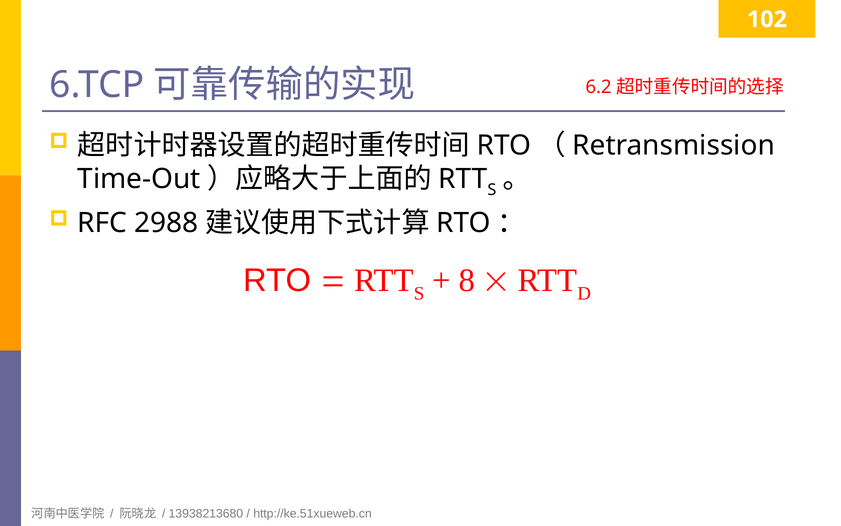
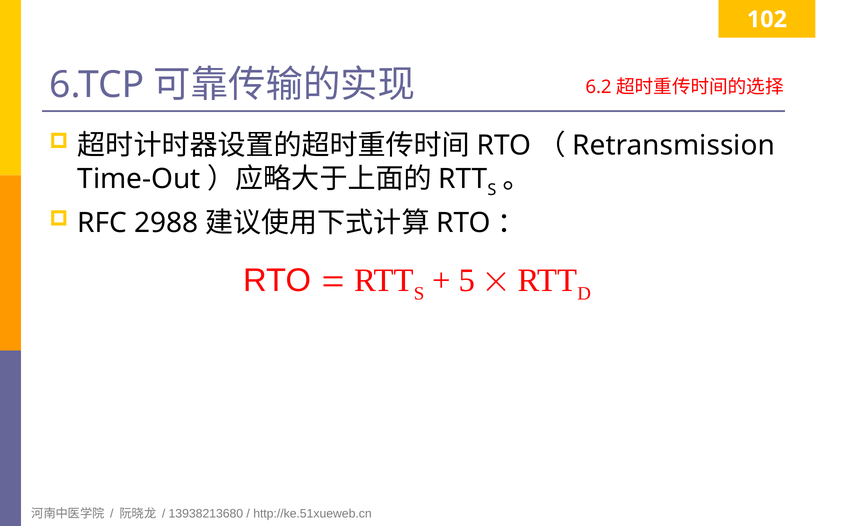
8: 8 -> 5
